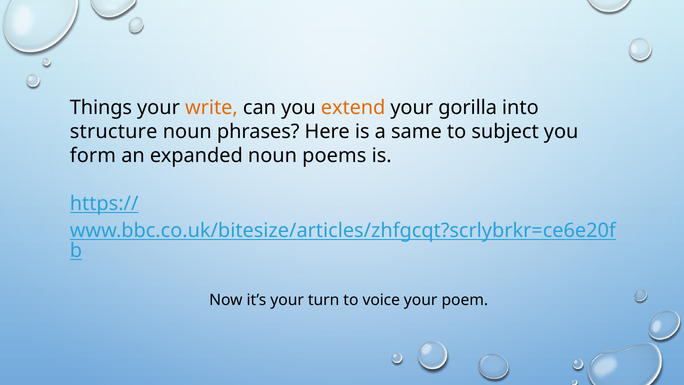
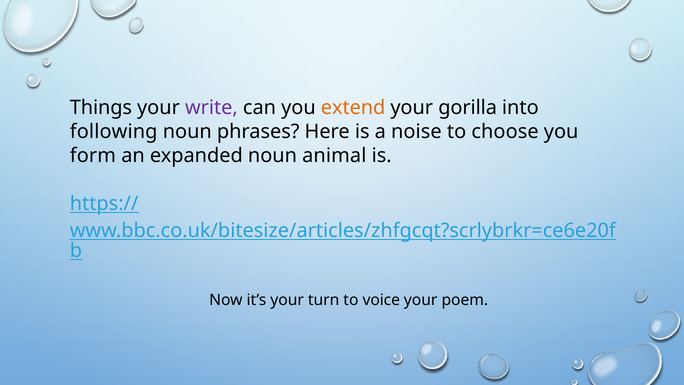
write colour: orange -> purple
structure: structure -> following
same: same -> noise
subject: subject -> choose
poems: poems -> animal
